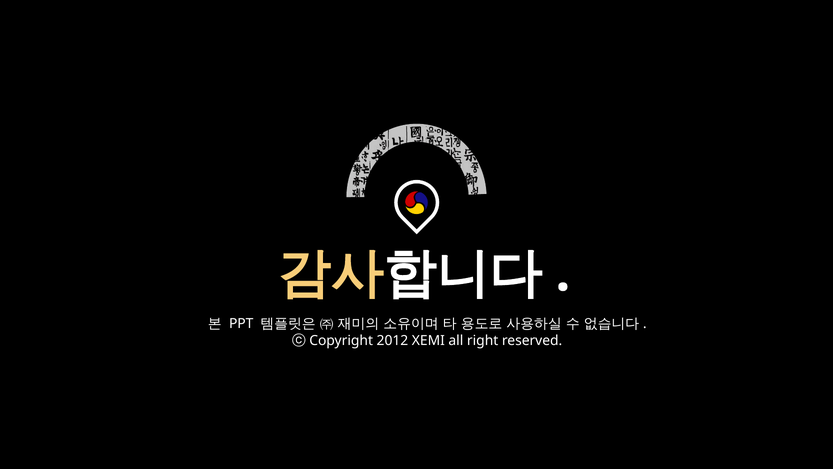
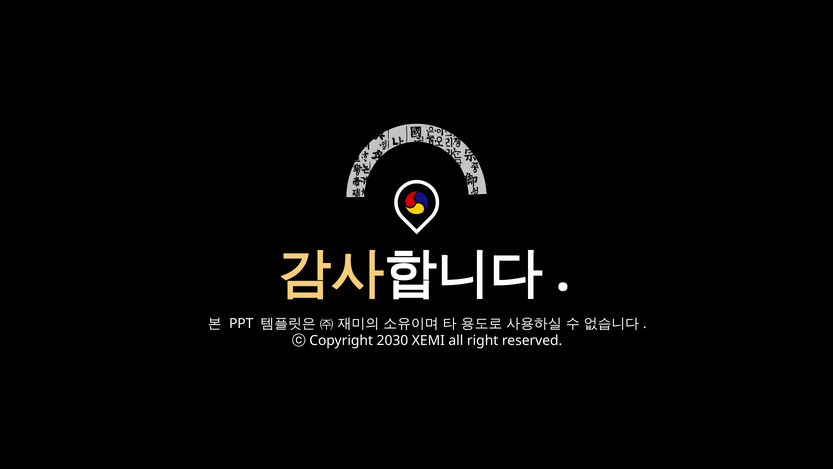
2012: 2012 -> 2030
